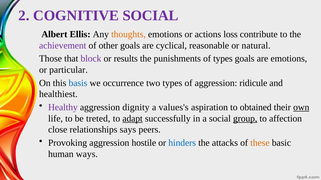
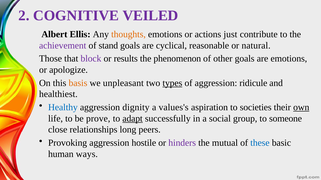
COGNITIVE SOCIAL: SOCIAL -> VEILED
loss: loss -> just
other: other -> stand
punishments: punishments -> phenomenon
of types: types -> other
particular: particular -> apologize
basis colour: blue -> orange
occurrence: occurrence -> unpleasant
types at (172, 83) underline: none -> present
Healthy colour: purple -> blue
obtained: obtained -> societies
treted: treted -> prove
group underline: present -> none
affection: affection -> someone
says: says -> long
hinders colour: blue -> purple
attacks: attacks -> mutual
these colour: orange -> blue
